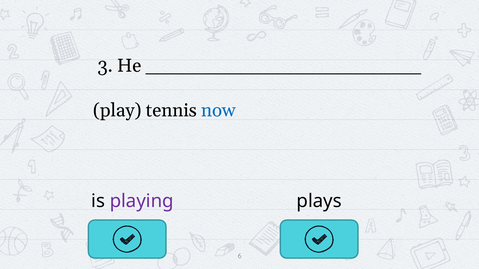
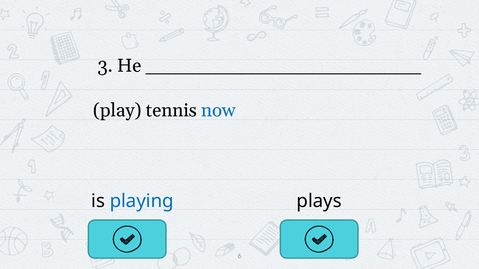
playing colour: purple -> blue
